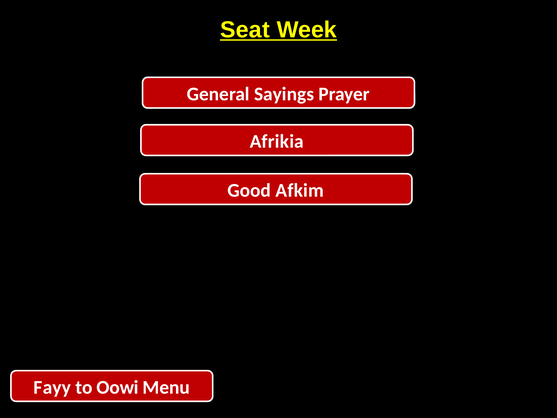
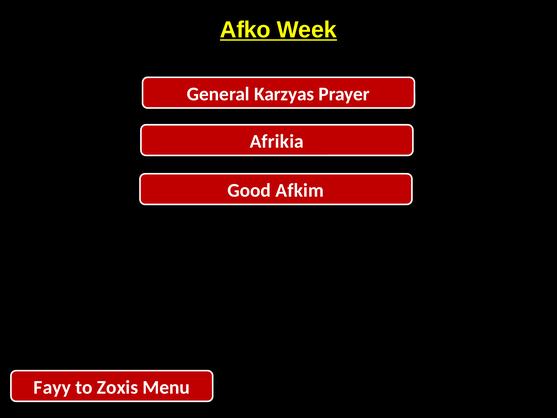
Seat: Seat -> Afko
Sayings: Sayings -> Karzyas
Oowi: Oowi -> Zoxis
